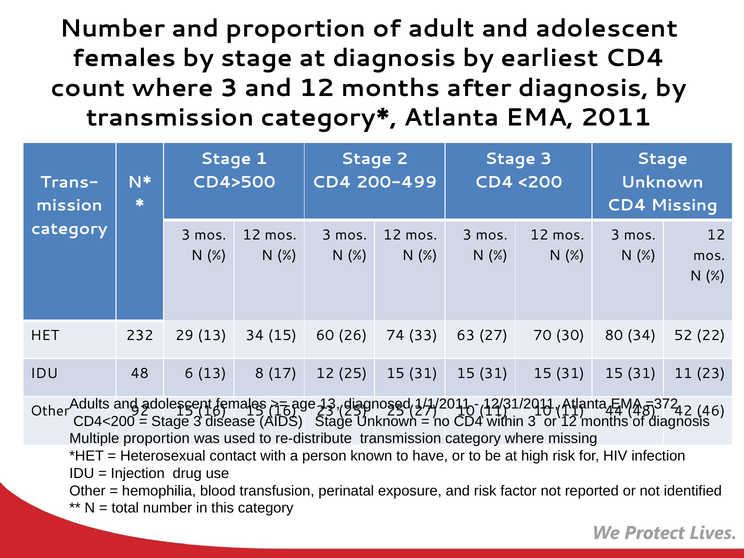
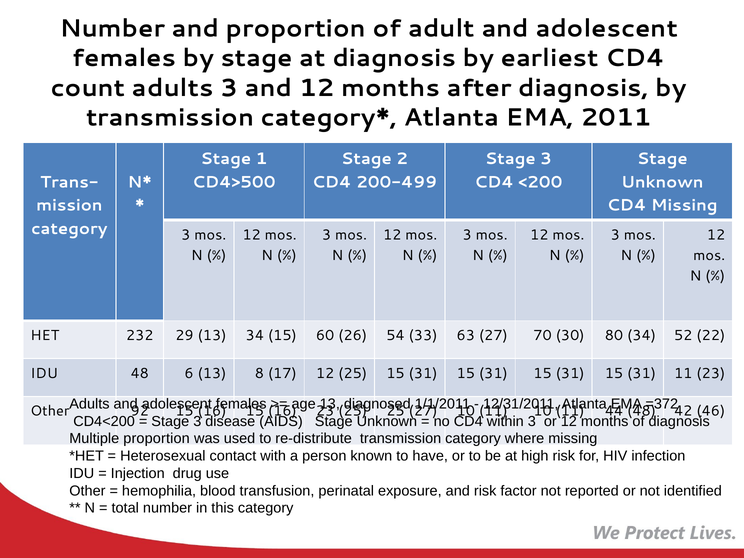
count where: where -> adults
74: 74 -> 54
